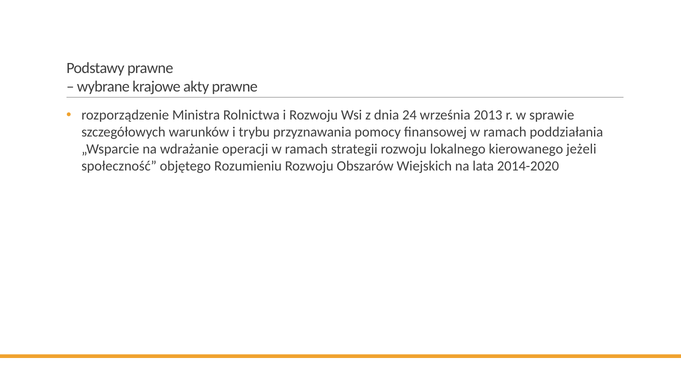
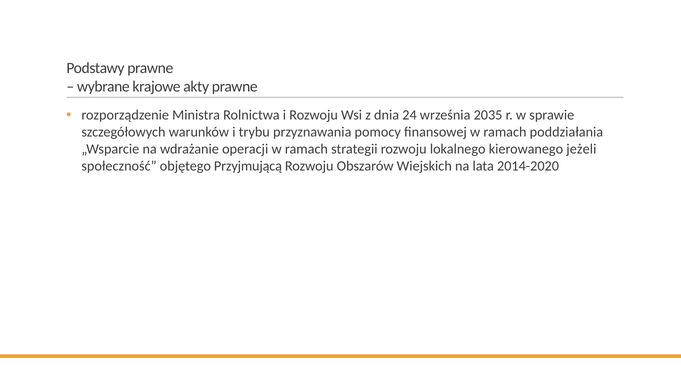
2013: 2013 -> 2035
Rozumieniu: Rozumieniu -> Przyjmującą
